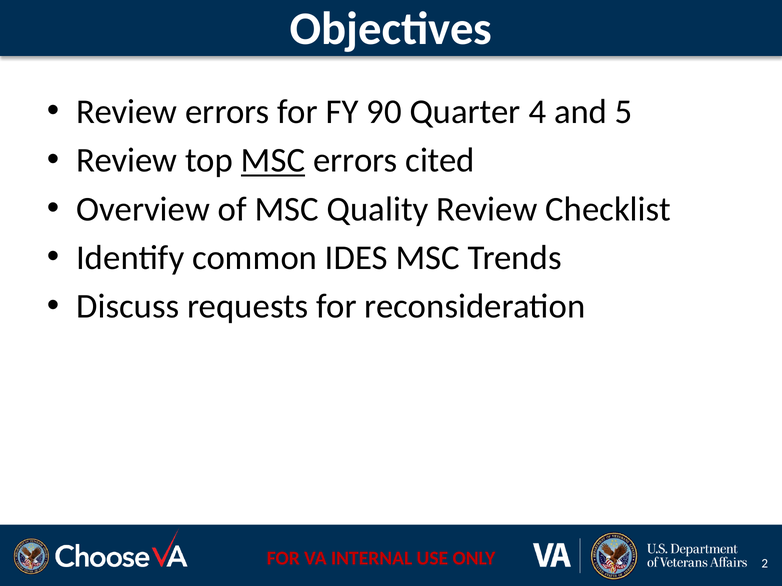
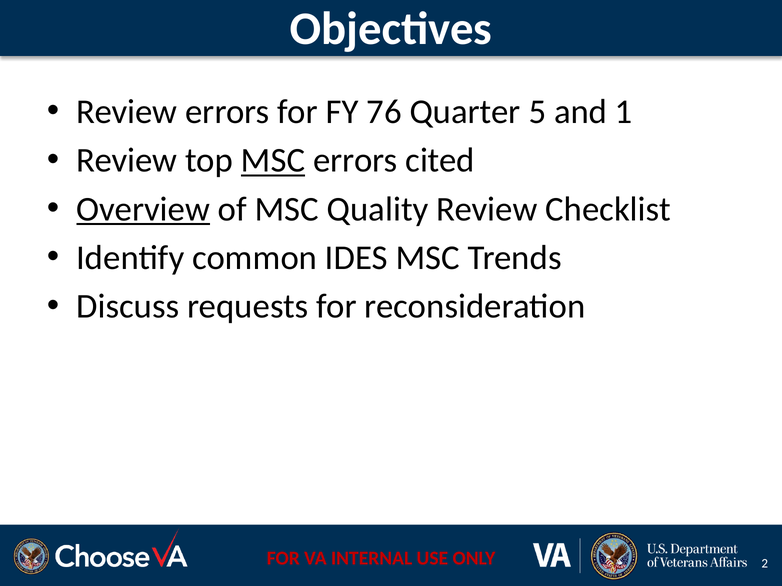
90: 90 -> 76
4: 4 -> 5
5: 5 -> 1
Overview underline: none -> present
